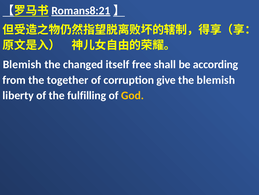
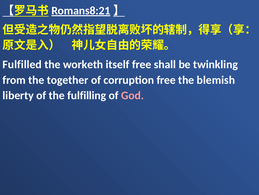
Blemish at (22, 64): Blemish -> Fulfilled
changed: changed -> worketh
according: according -> twinkling
corruption give: give -> free
God colour: yellow -> pink
